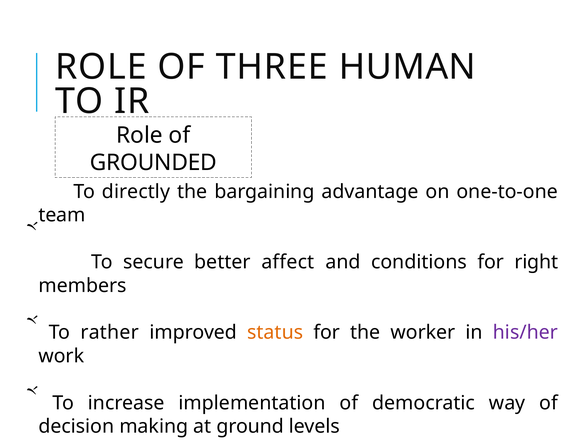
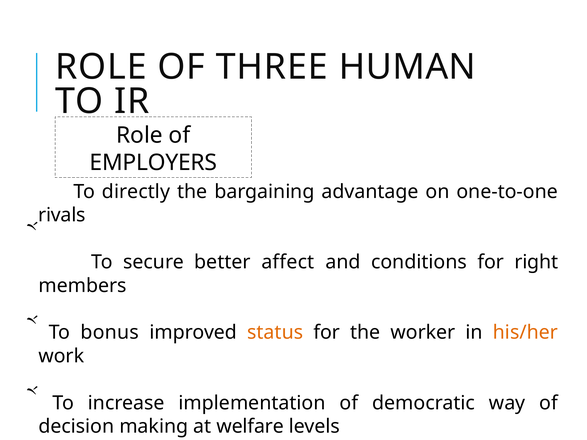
GROUNDED: GROUNDED -> EMPLOYERS
team: team -> rivals
rather: rather -> bonus
his/her colour: purple -> orange
ground: ground -> welfare
